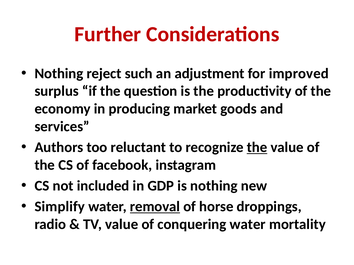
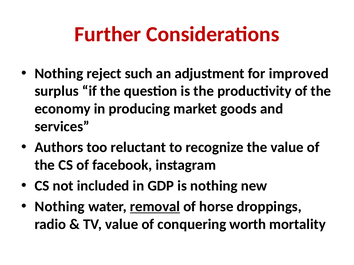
the at (257, 148) underline: present -> none
Simplify at (60, 207): Simplify -> Nothing
conquering water: water -> worth
